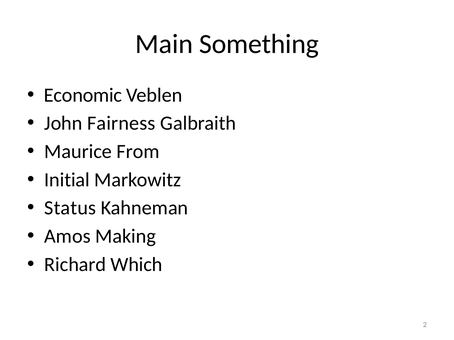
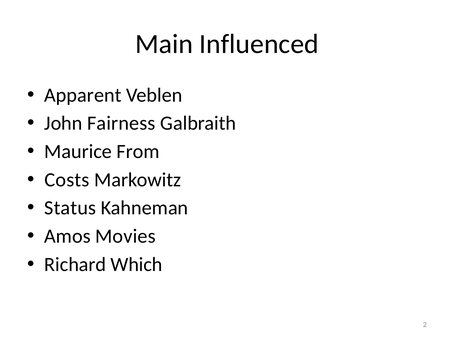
Something: Something -> Influenced
Economic: Economic -> Apparent
Initial: Initial -> Costs
Making: Making -> Movies
